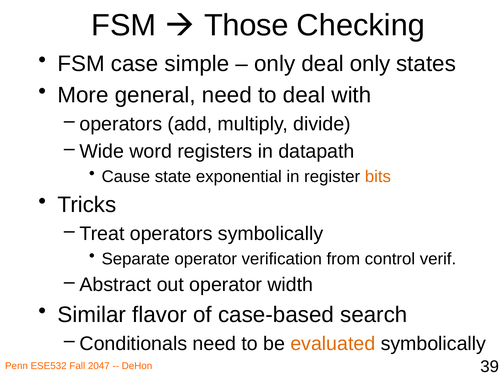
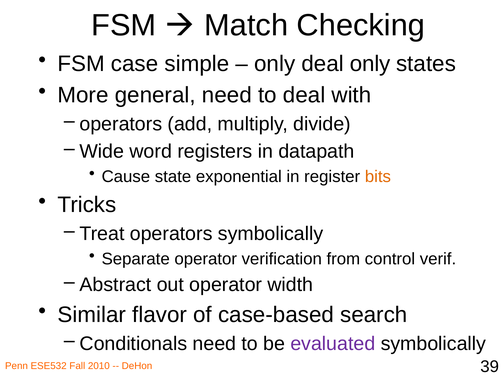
Those: Those -> Match
evaluated colour: orange -> purple
2047: 2047 -> 2010
